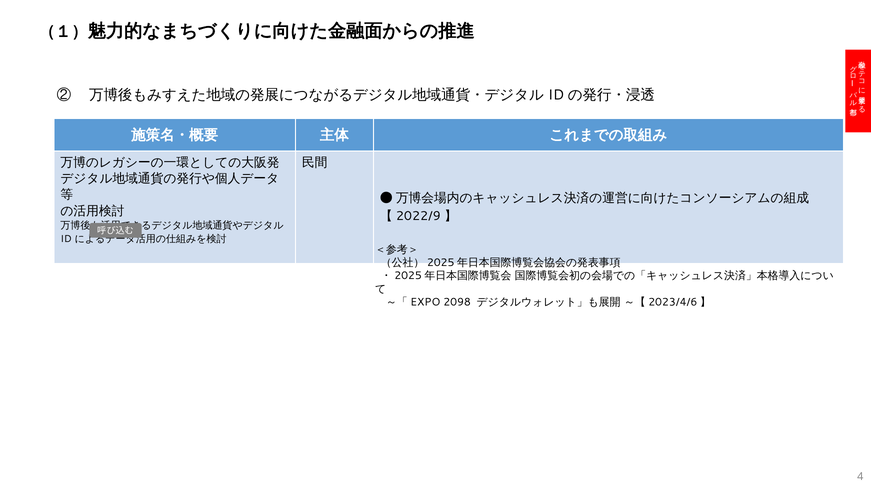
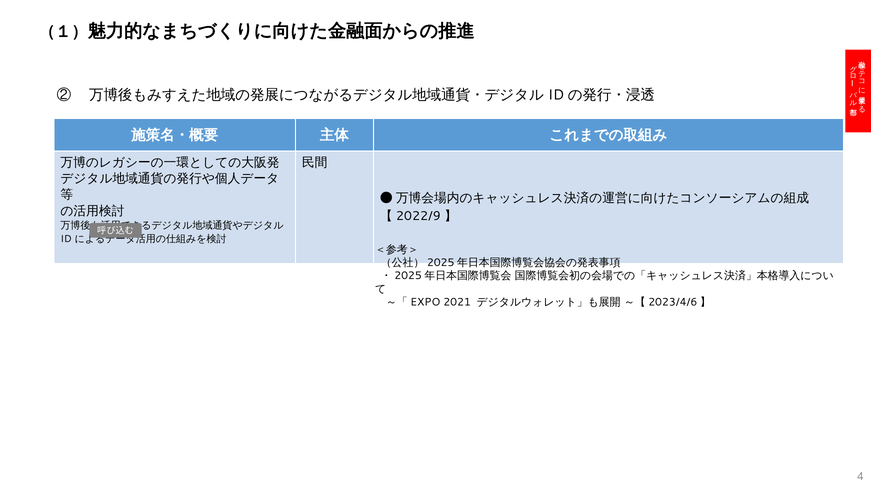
2098: 2098 -> 2021
